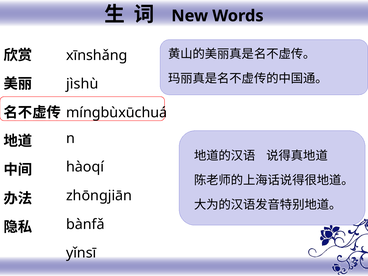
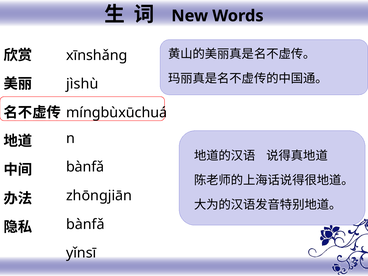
hàoqí at (85, 167): hàoqí -> bànfǎ
